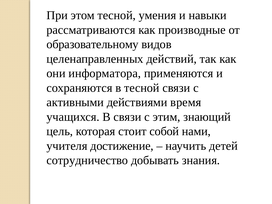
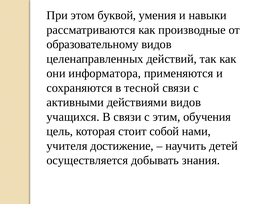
этом тесной: тесной -> буквой
действиями время: время -> видов
знающий: знающий -> обучения
сотрудничество: сотрудничество -> осуществляется
